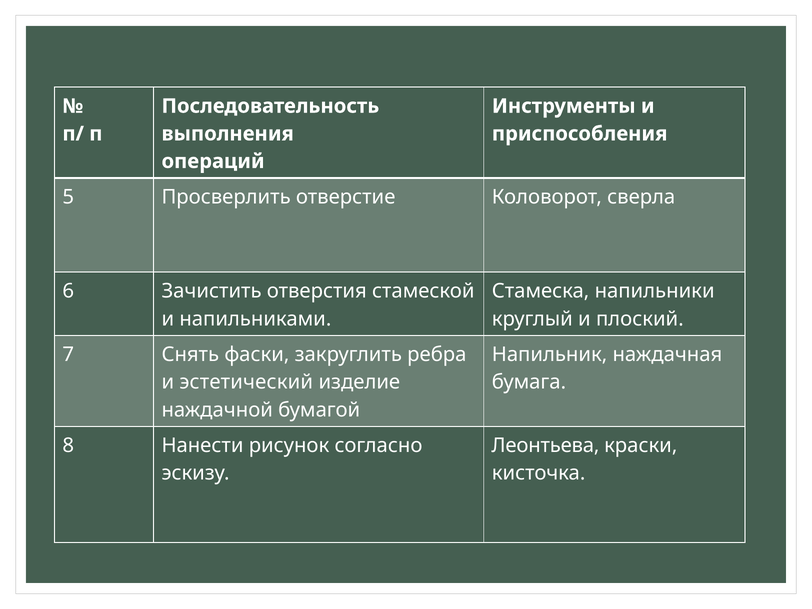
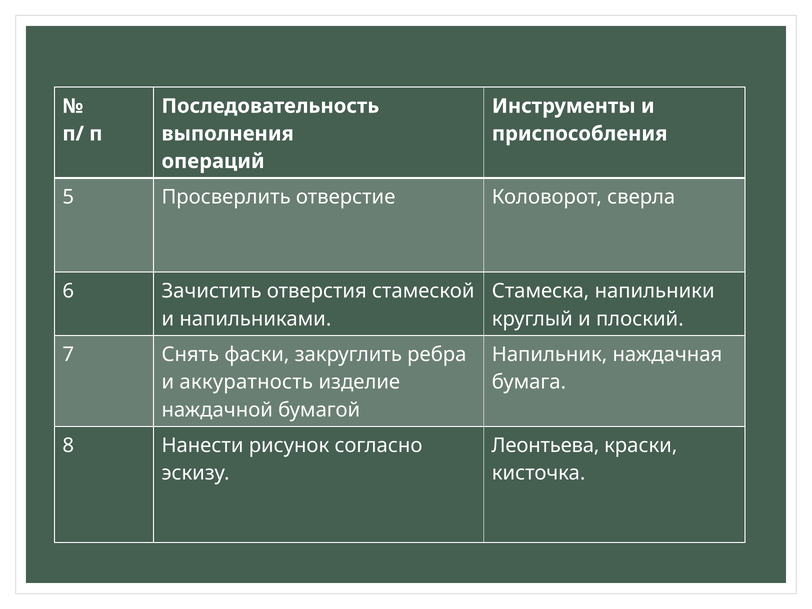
эстетический: эстетический -> аккуратность
